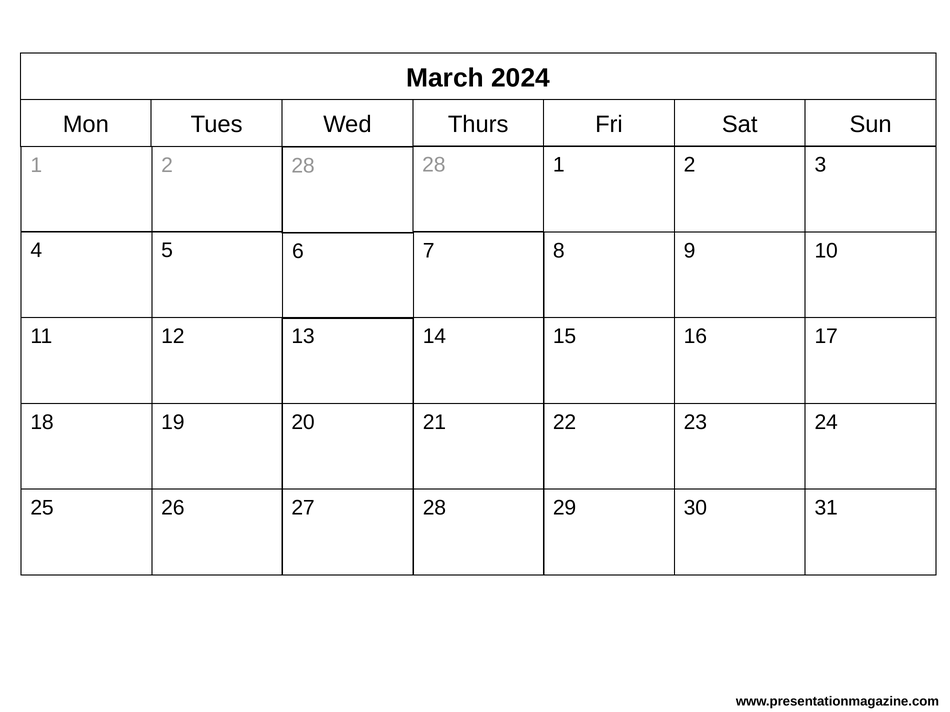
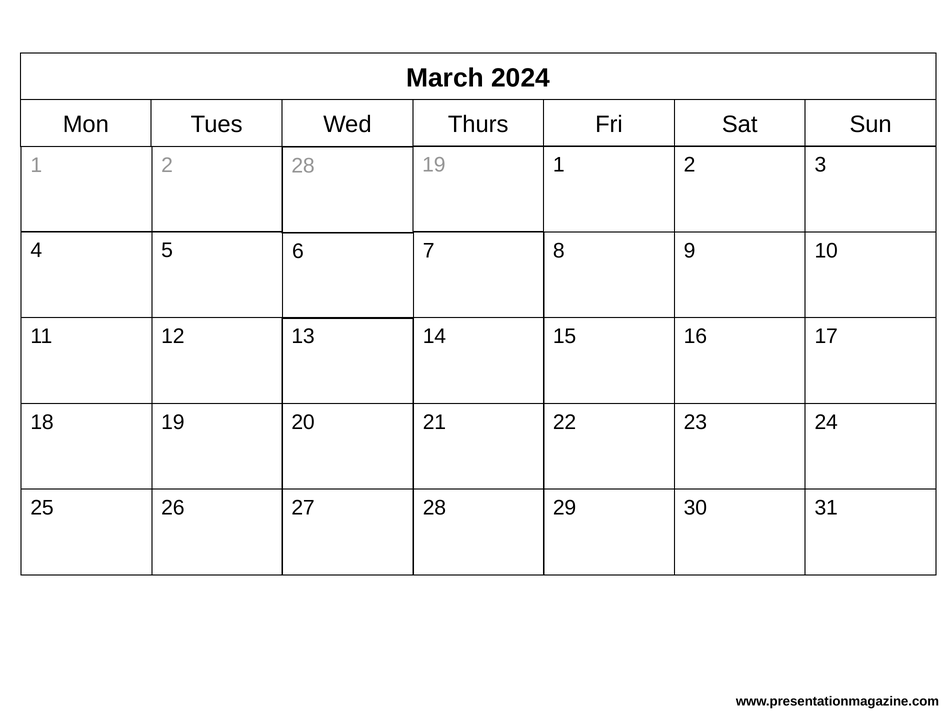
1 28: 28 -> 19
